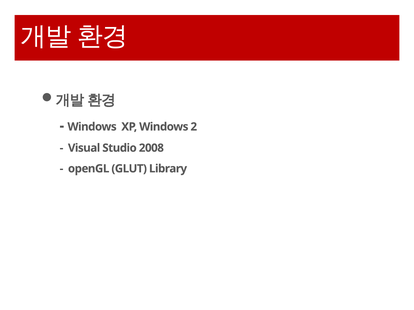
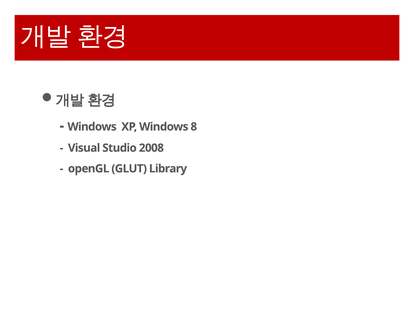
2: 2 -> 8
